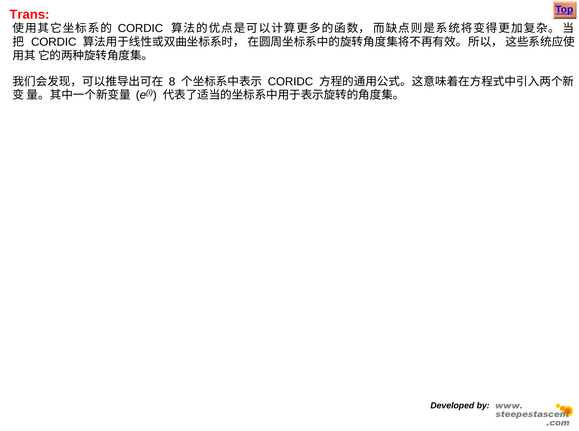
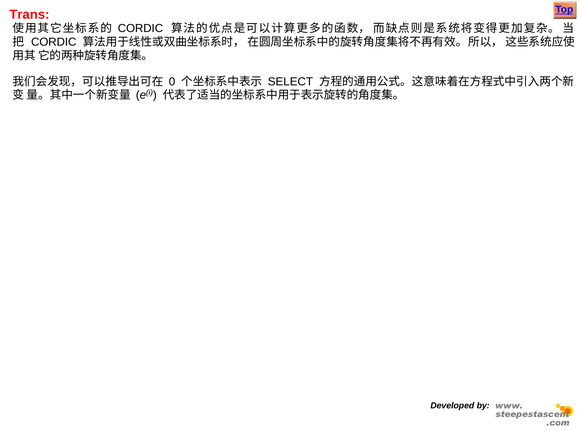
8: 8 -> 0
CORIDC: CORIDC -> SELECT
